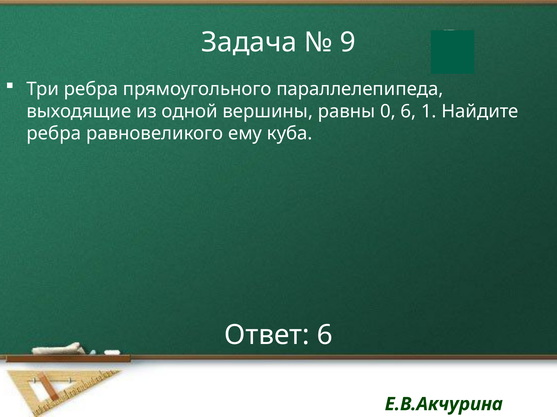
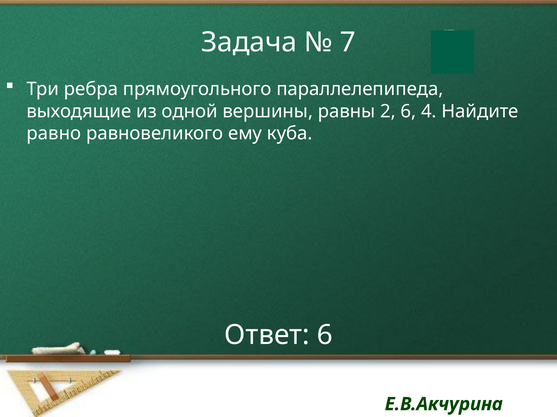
9: 9 -> 7
0: 0 -> 2
1: 1 -> 4
ребра at (54, 134): ребра -> равно
